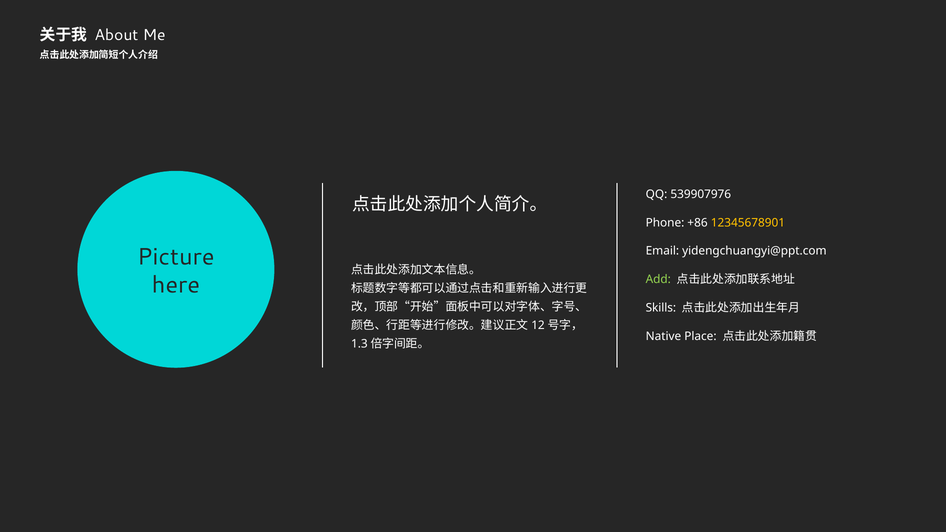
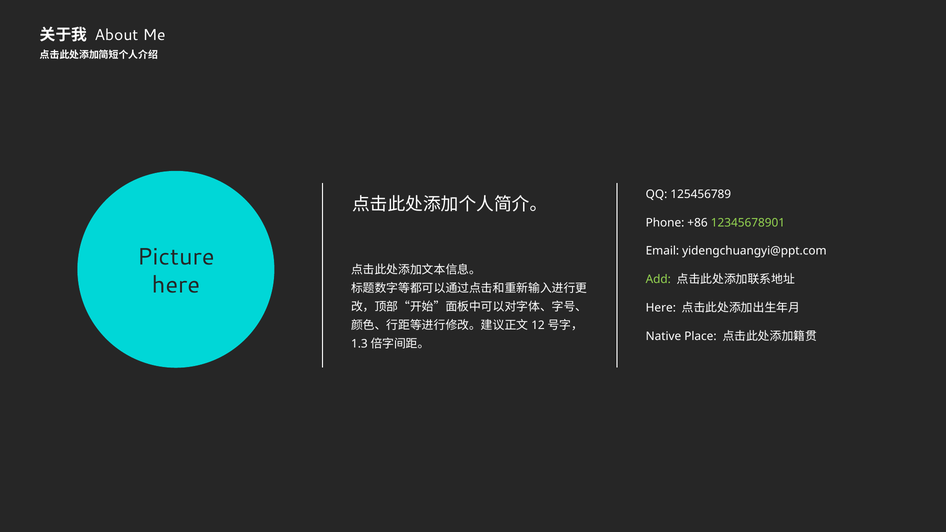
539907976: 539907976 -> 125456789
12345678901 colour: yellow -> light green
Skills at (661, 308): Skills -> Here
